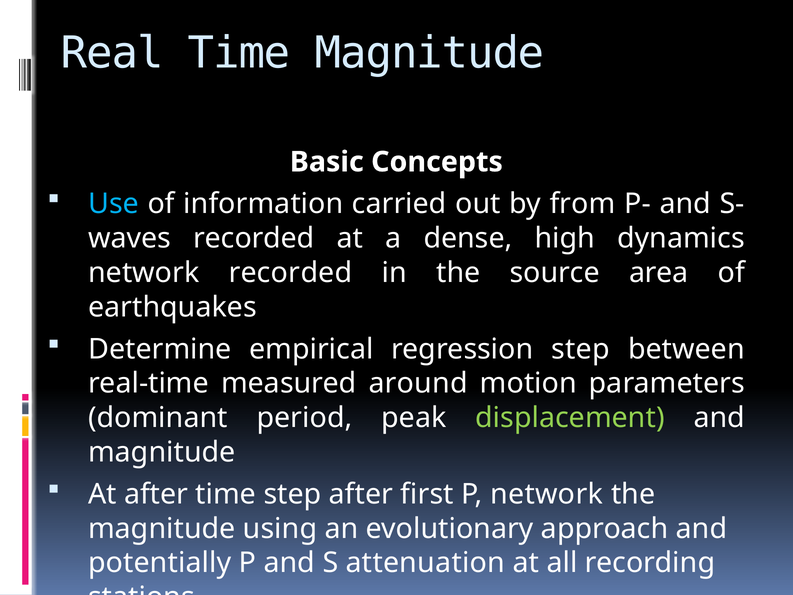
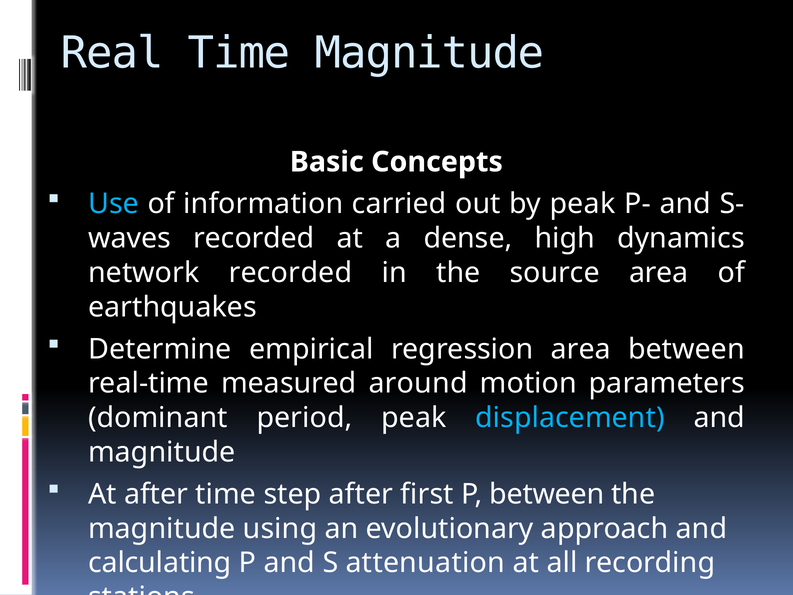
by from: from -> peak
regression step: step -> area
displacement colour: light green -> light blue
P network: network -> between
potentially: potentially -> calculating
